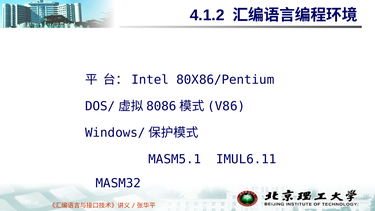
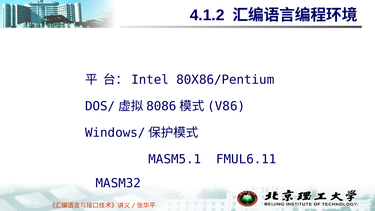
IMUL6.11: IMUL6.11 -> FMUL6.11
